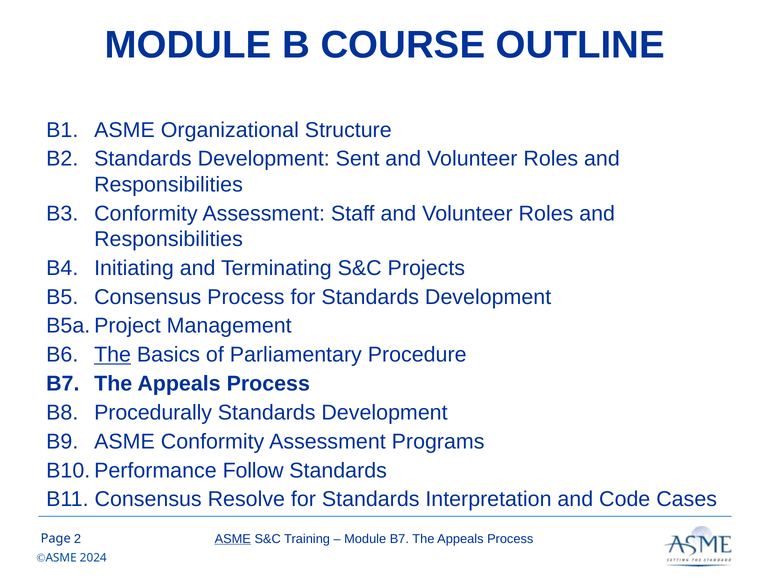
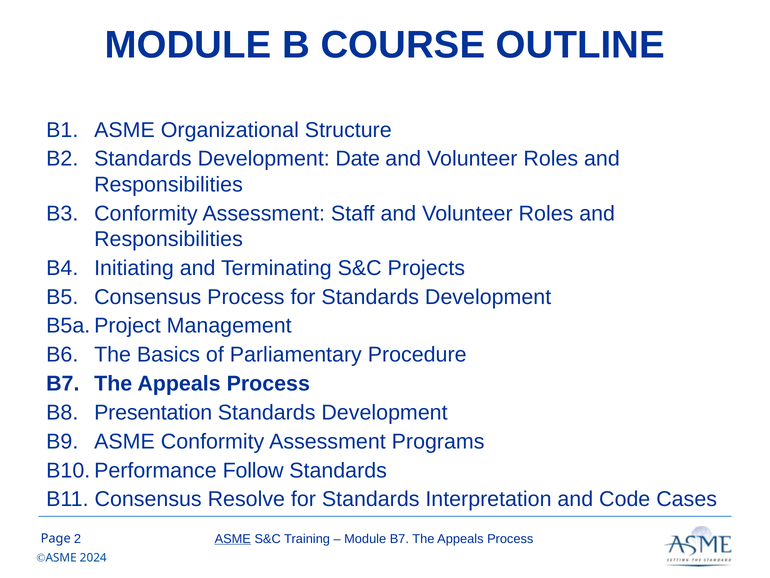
Sent: Sent -> Date
The at (113, 355) underline: present -> none
Procedurally: Procedurally -> Presentation
